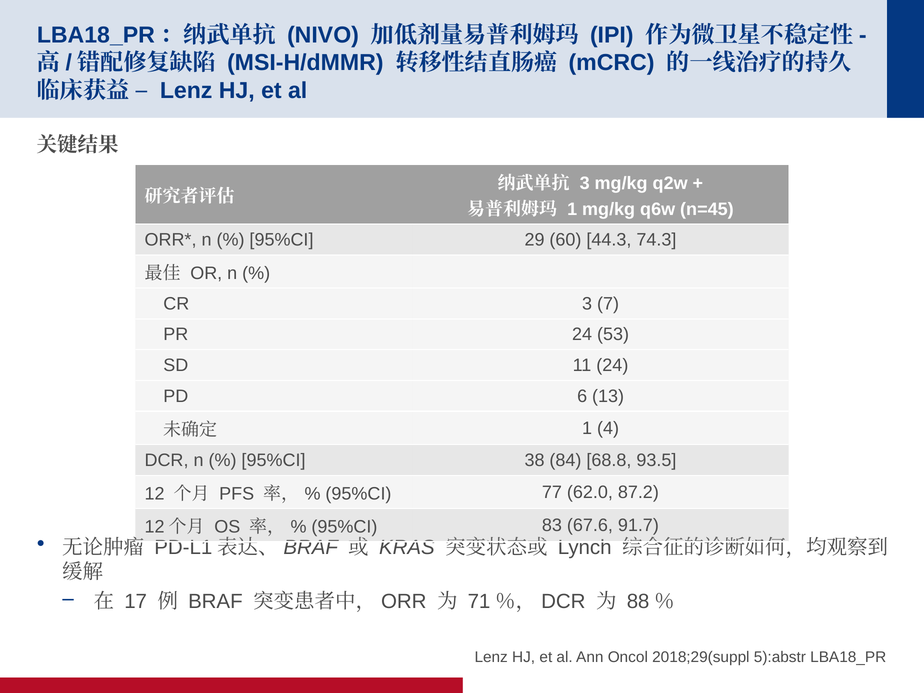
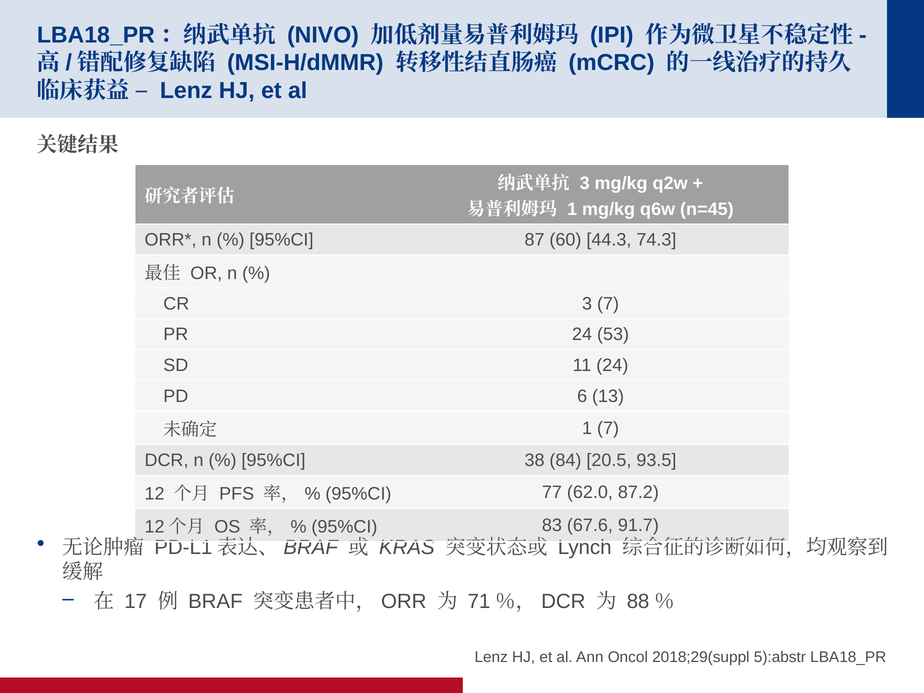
29: 29 -> 87
1 4: 4 -> 7
68.8: 68.8 -> 20.5
